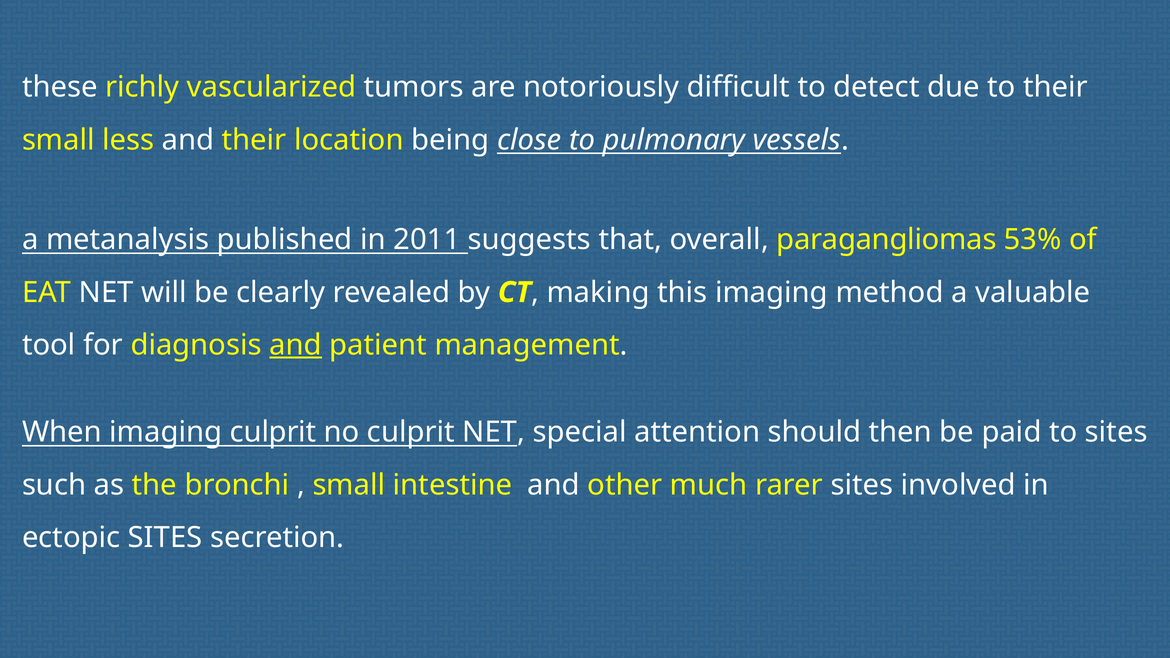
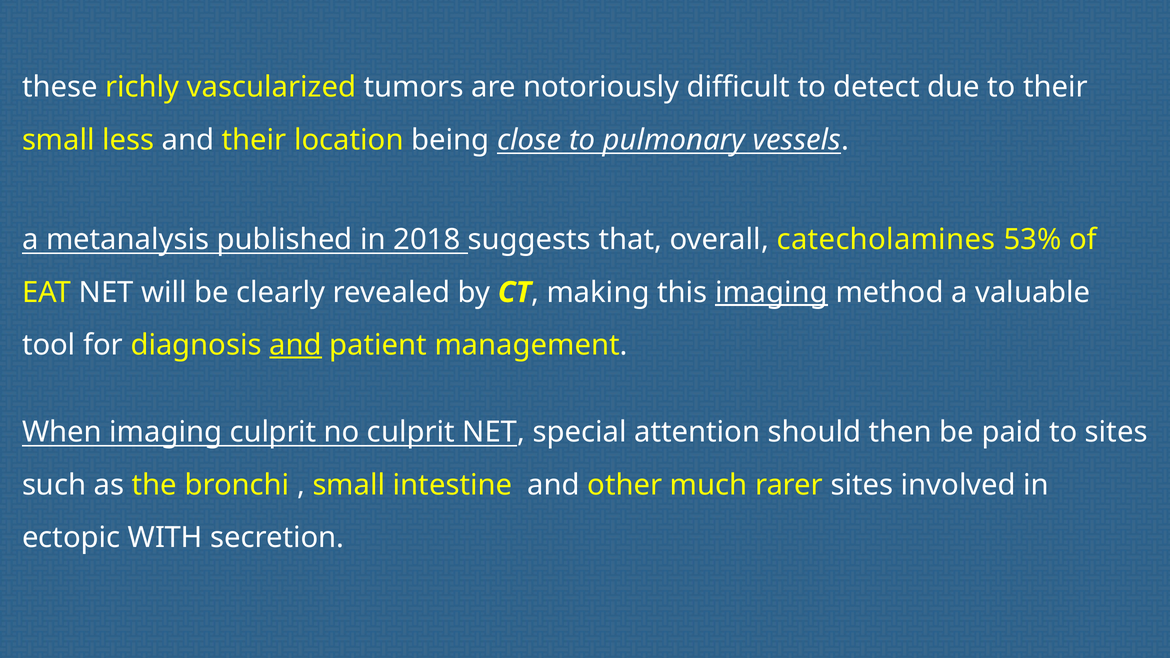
2011: 2011 -> 2018
paragangliomas: paragangliomas -> catecholamines
imaging at (771, 292) underline: none -> present
ectopic SITES: SITES -> WITH
